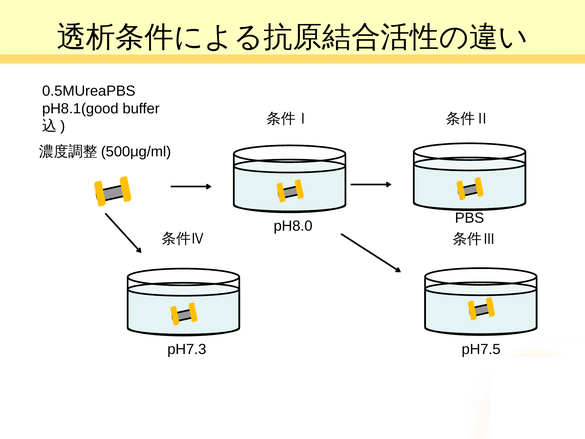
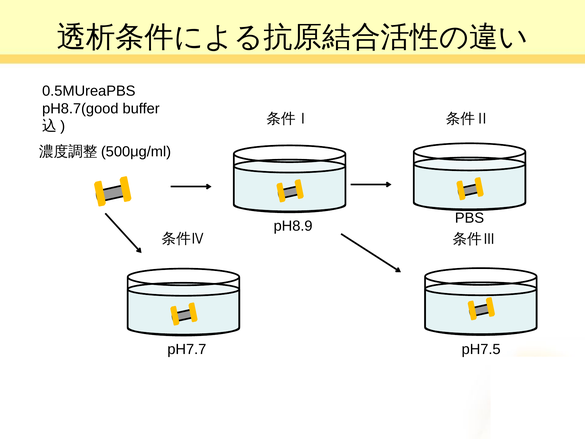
pH8.1(good: pH8.1(good -> pH8.7(good
pH8.0: pH8.0 -> pH8.9
pH7.3: pH7.3 -> pH7.7
